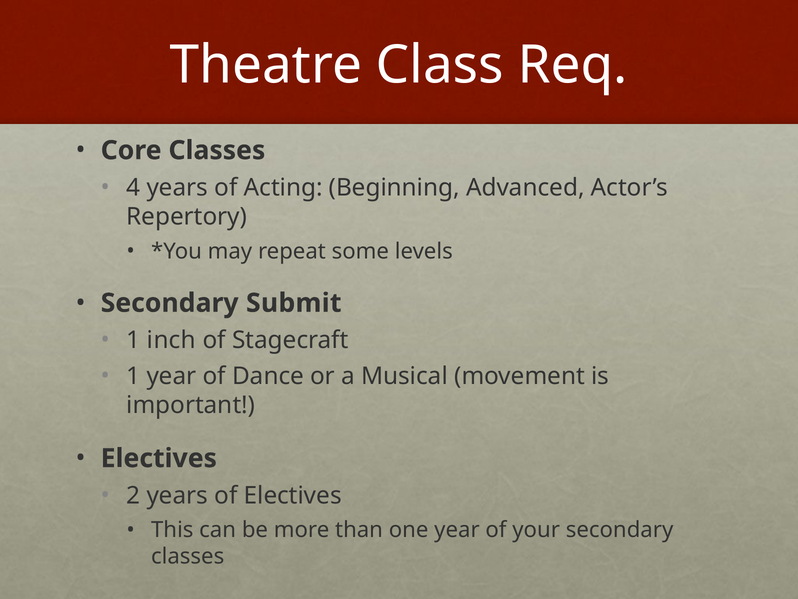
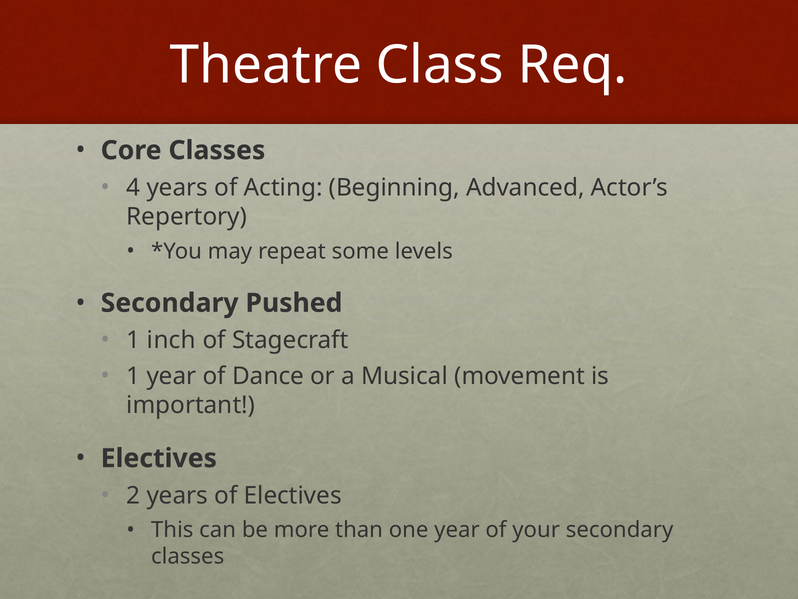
Submit: Submit -> Pushed
